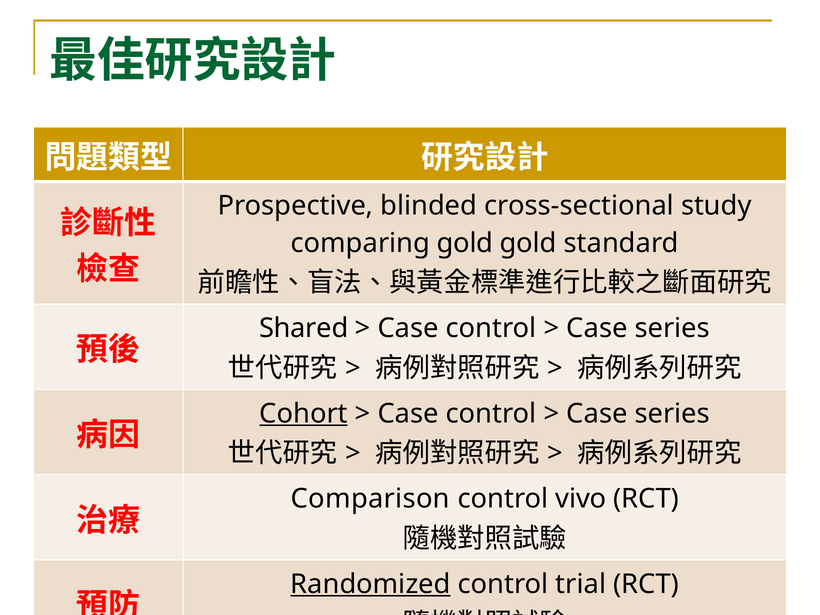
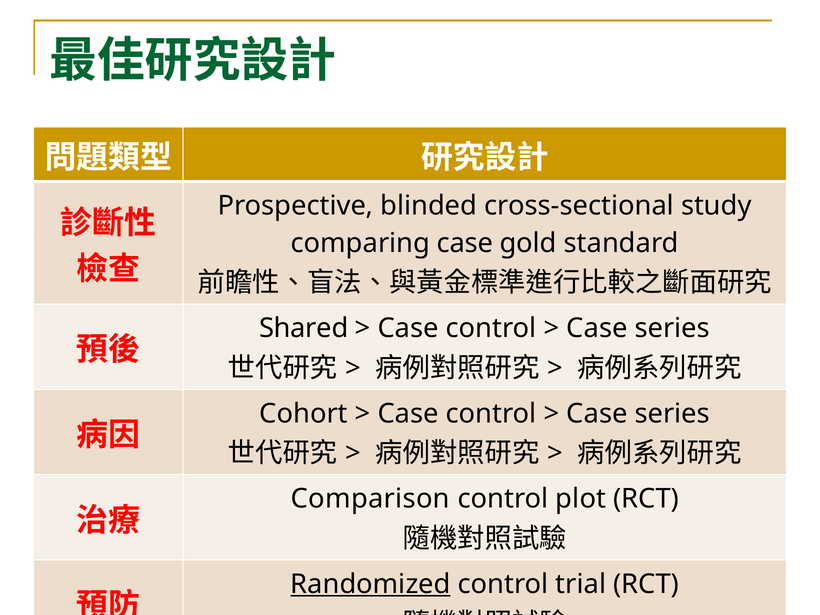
comparing gold: gold -> case
Cohort underline: present -> none
vivo: vivo -> plot
